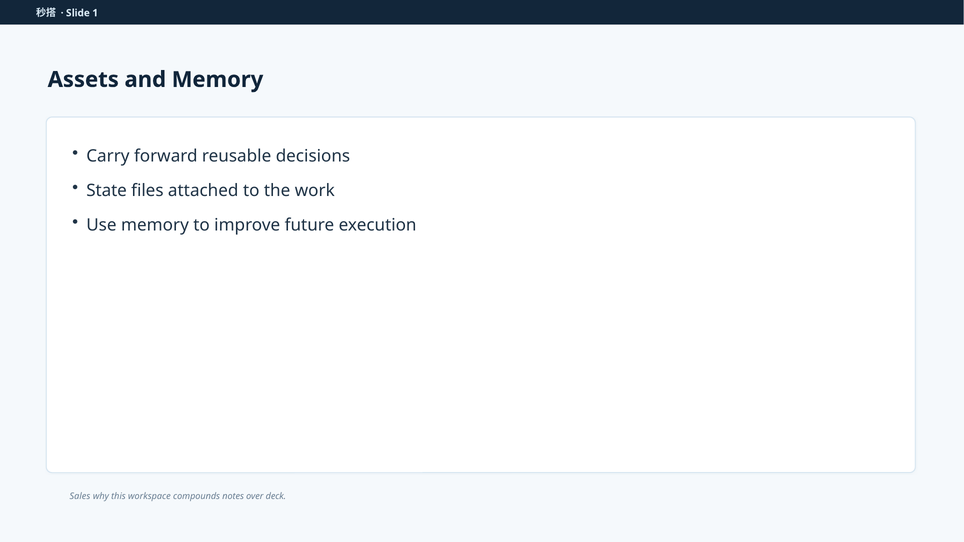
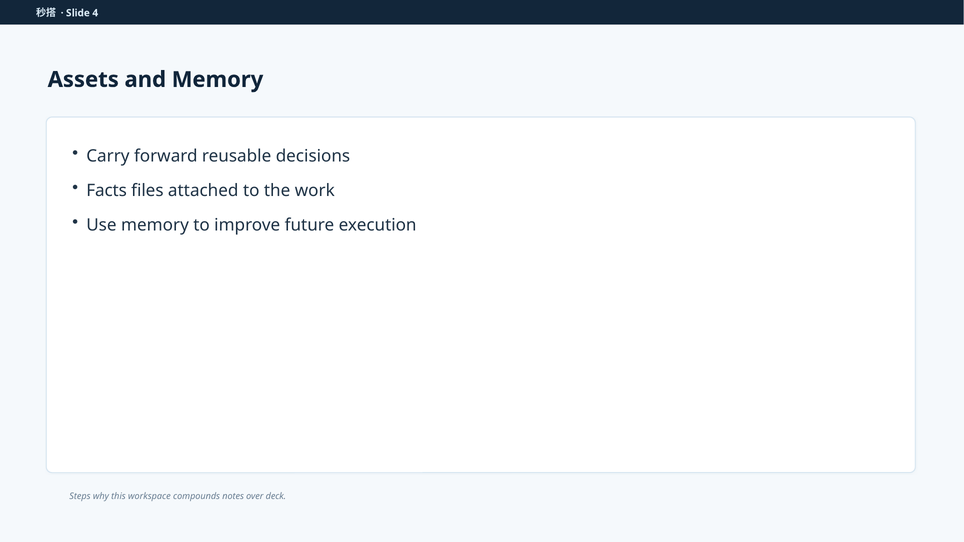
1: 1 -> 4
State: State -> Facts
Sales: Sales -> Steps
